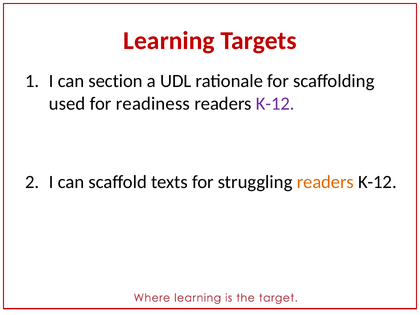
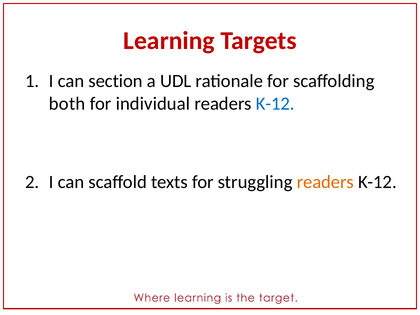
used: used -> both
readiness: readiness -> individual
K-12 at (275, 104) colour: purple -> blue
